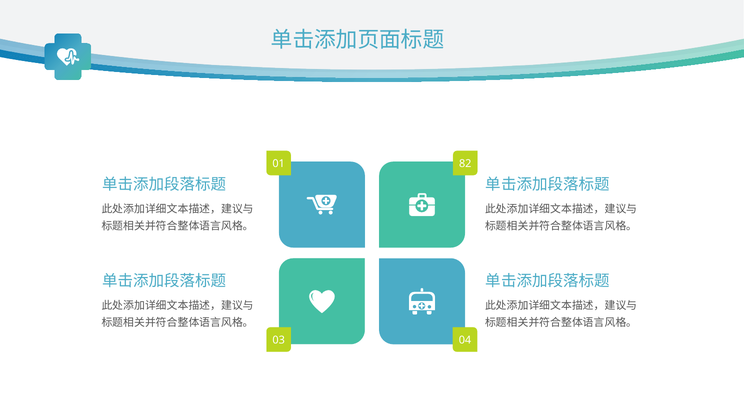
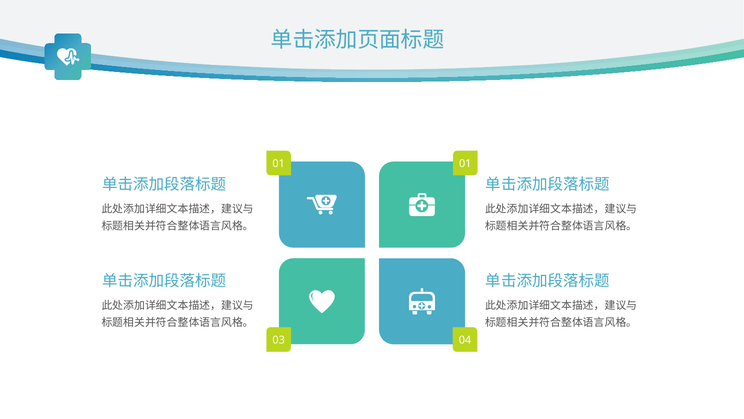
01 82: 82 -> 01
